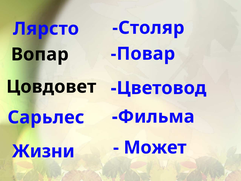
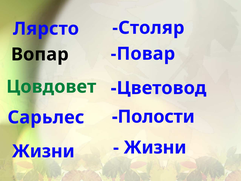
Цовдовет colour: black -> green
Фильма: Фильма -> Полости
Может at (155, 147): Может -> Жизни
